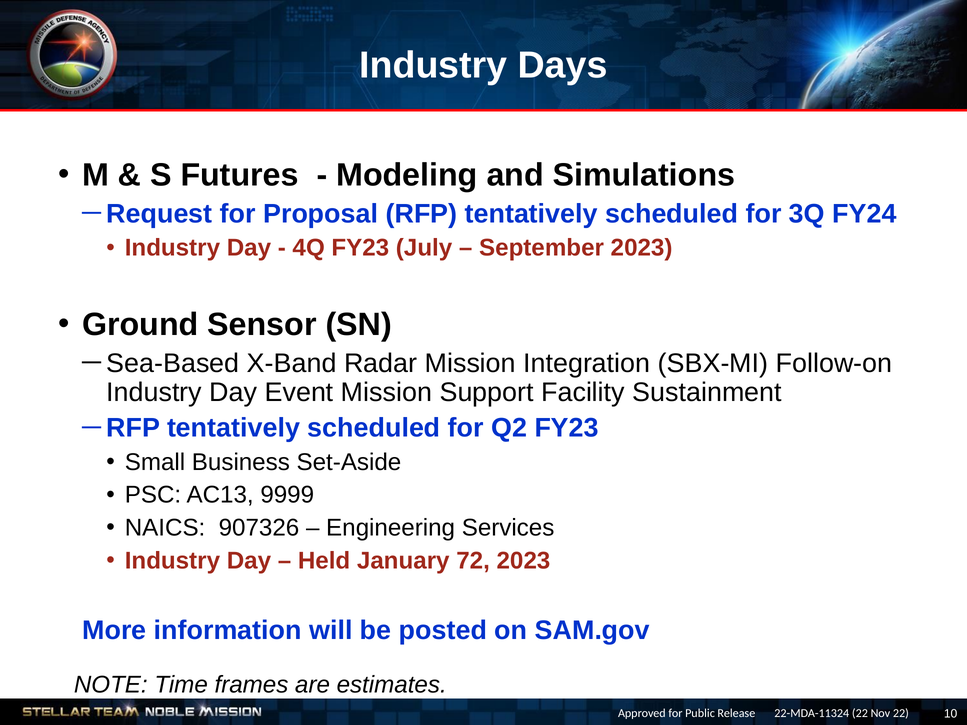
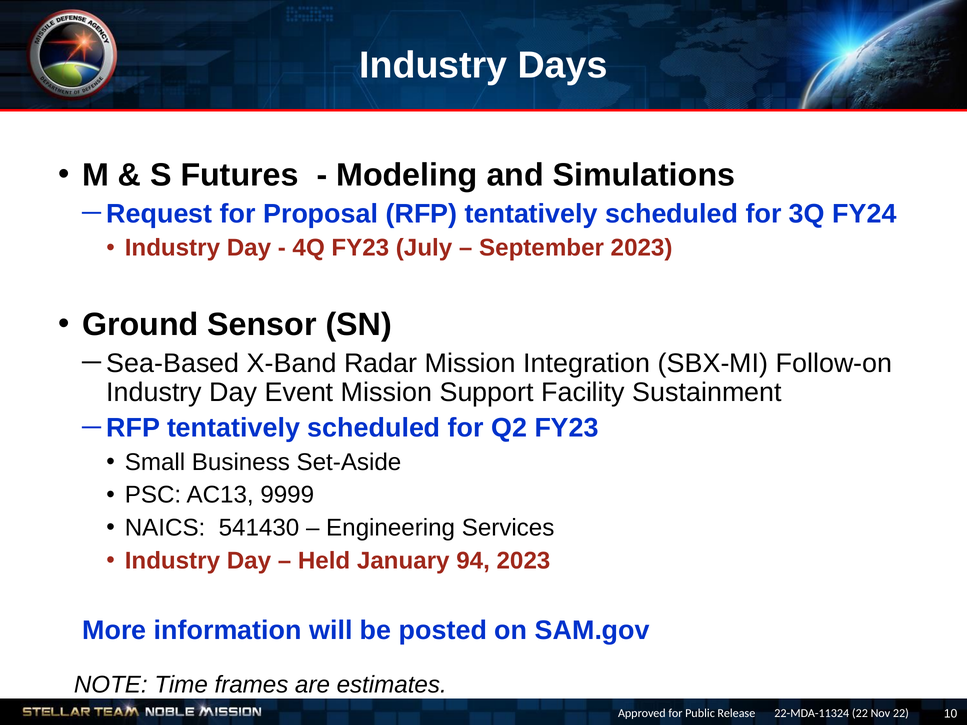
907326: 907326 -> 541430
72: 72 -> 94
